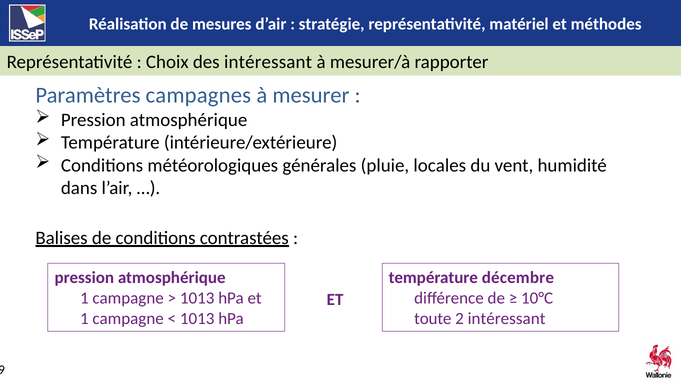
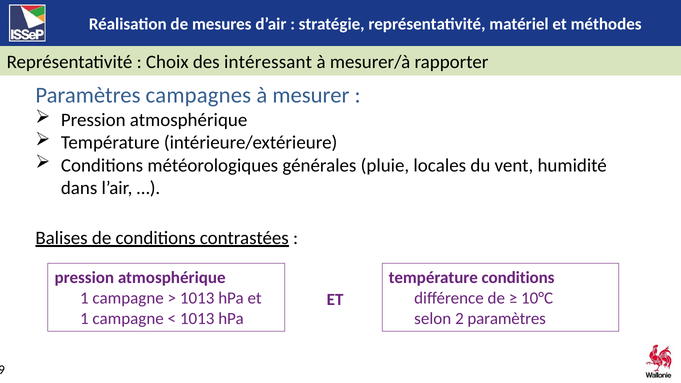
température décembre: décembre -> conditions
toute: toute -> selon
2 intéressant: intéressant -> paramètres
